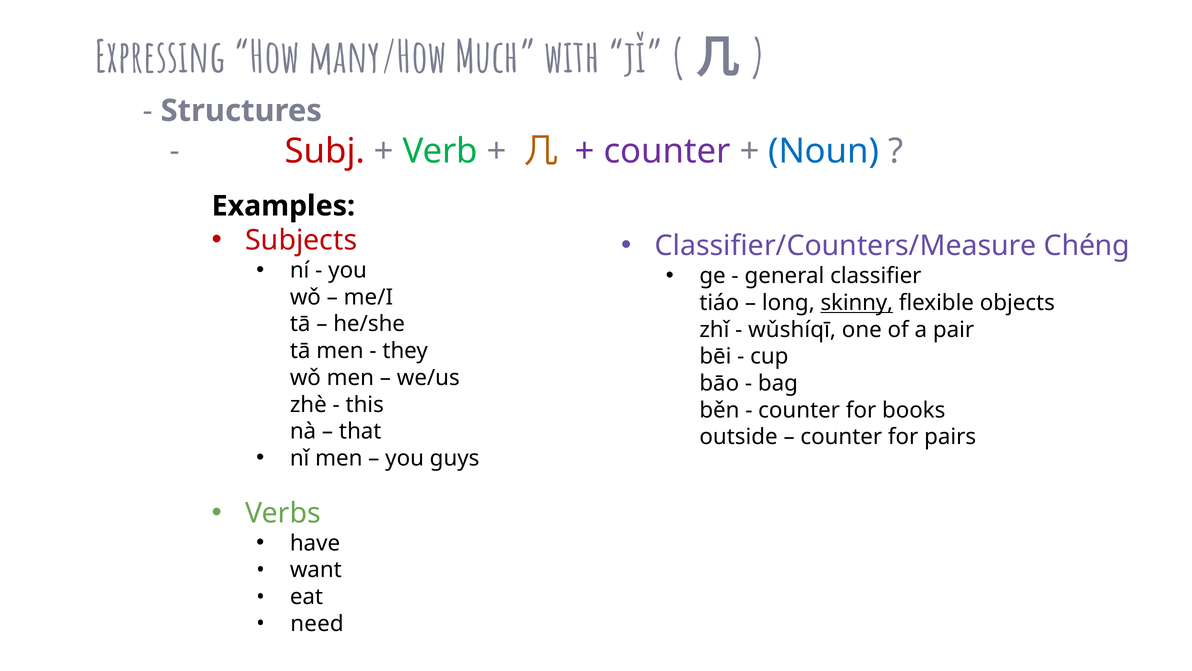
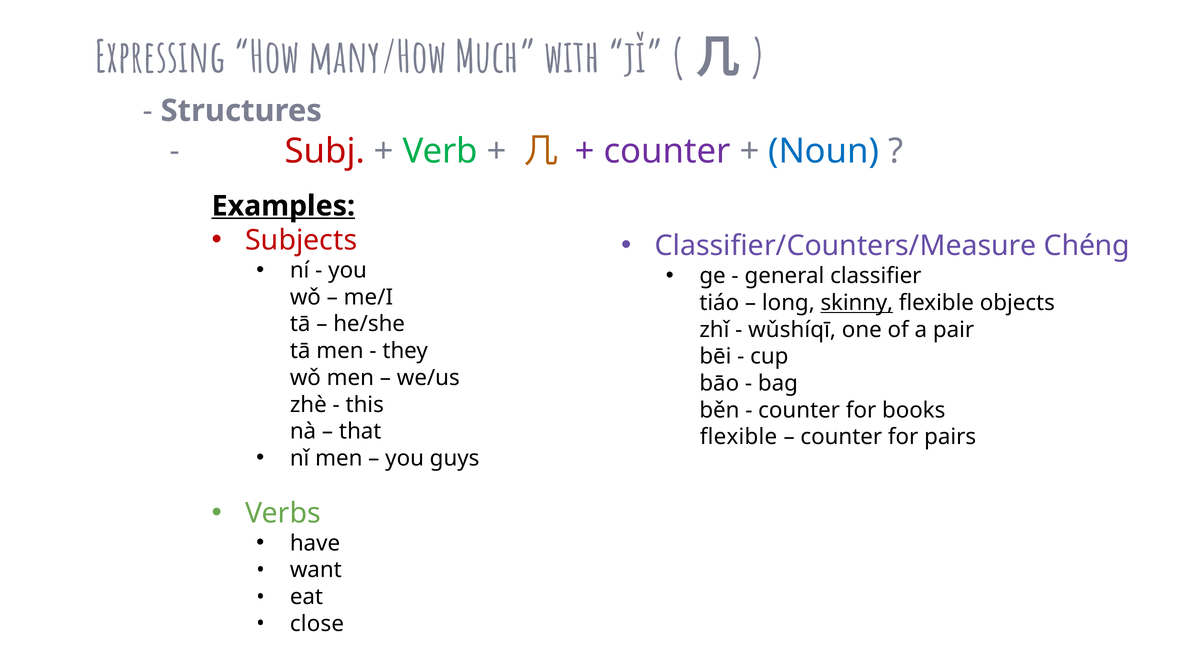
Examples underline: none -> present
outside at (739, 437): outside -> flexible
need: need -> close
